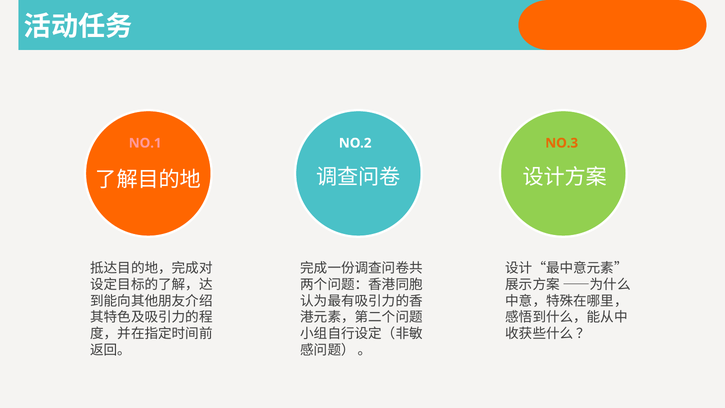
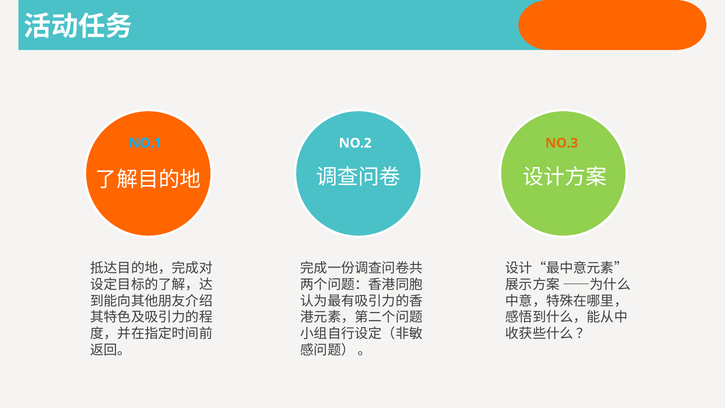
NO.1 colour: pink -> light blue
